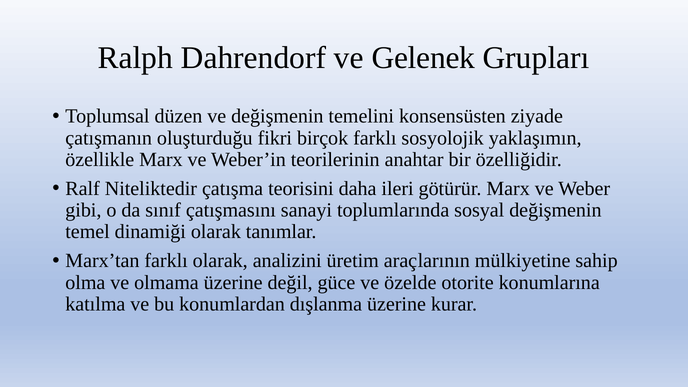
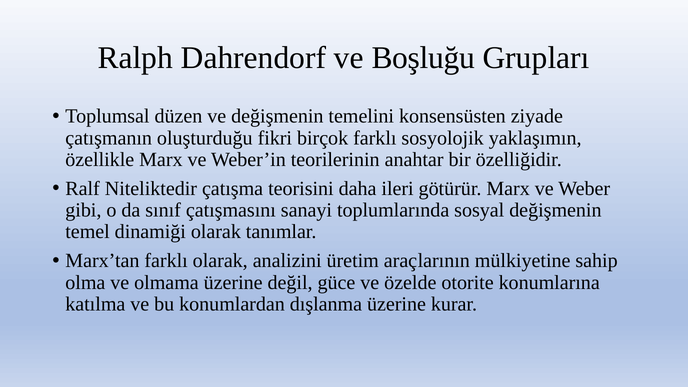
Gelenek: Gelenek -> Boşluğu
